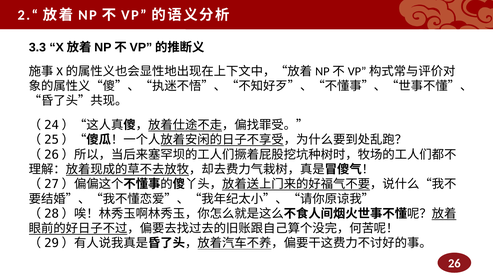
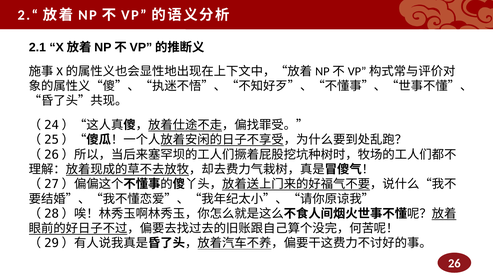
3.3: 3.3 -> 2.1
